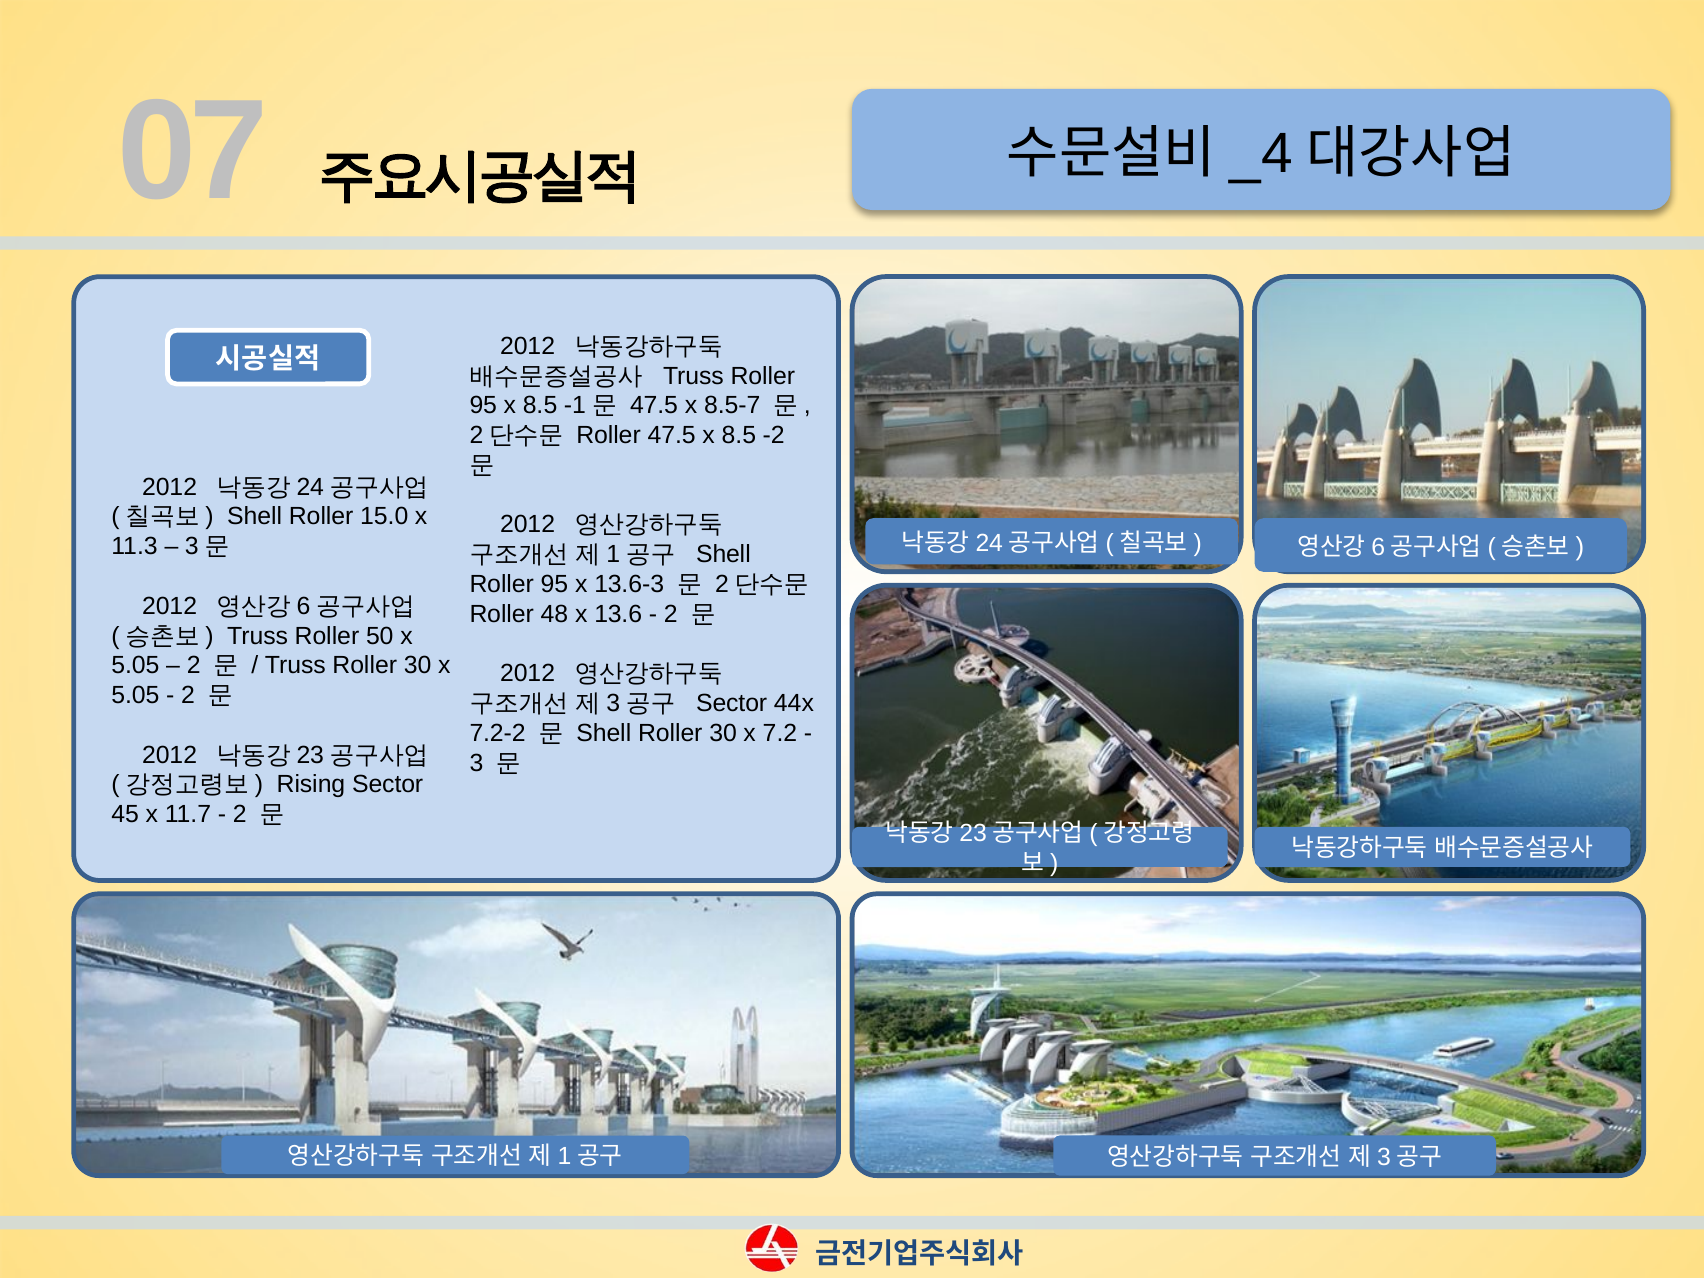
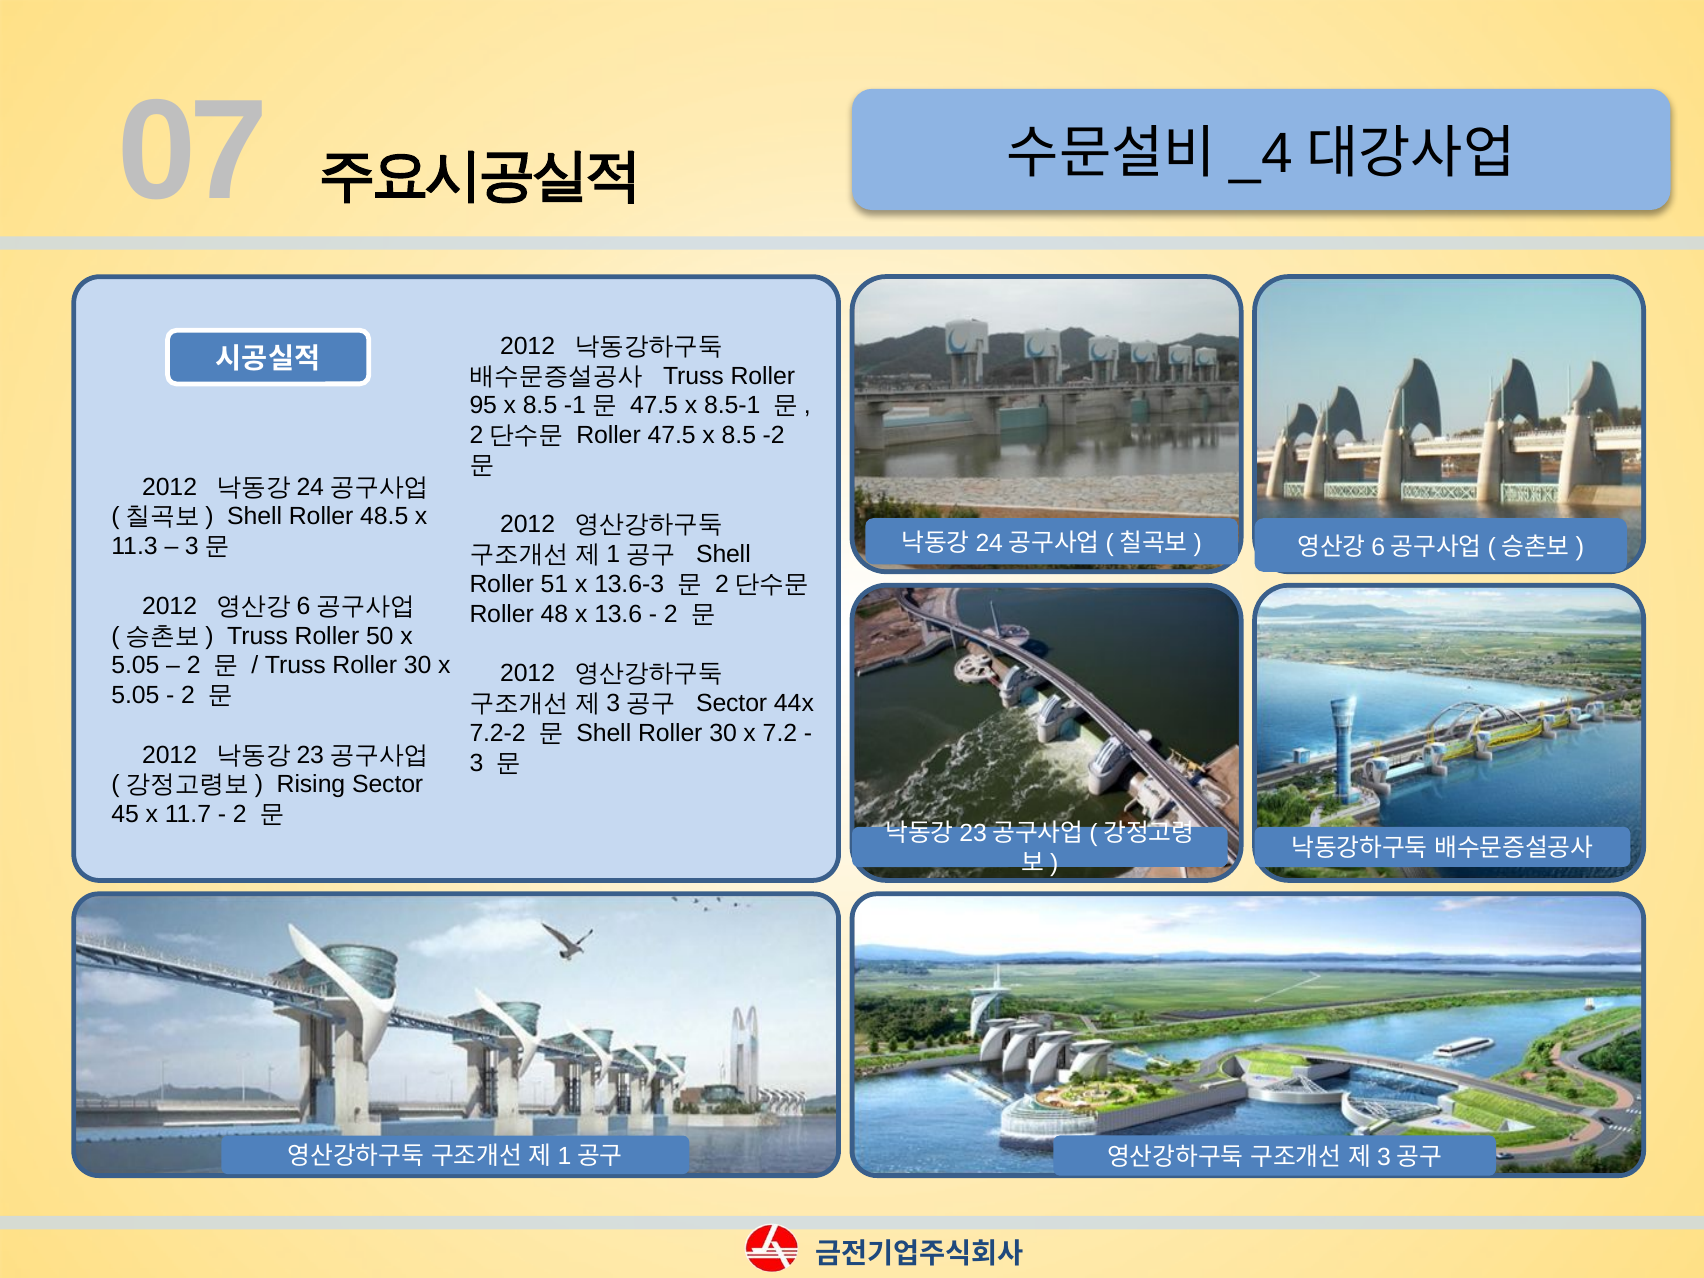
8.5-7: 8.5-7 -> 8.5-1
15.0: 15.0 -> 48.5
95 at (554, 584): 95 -> 51
